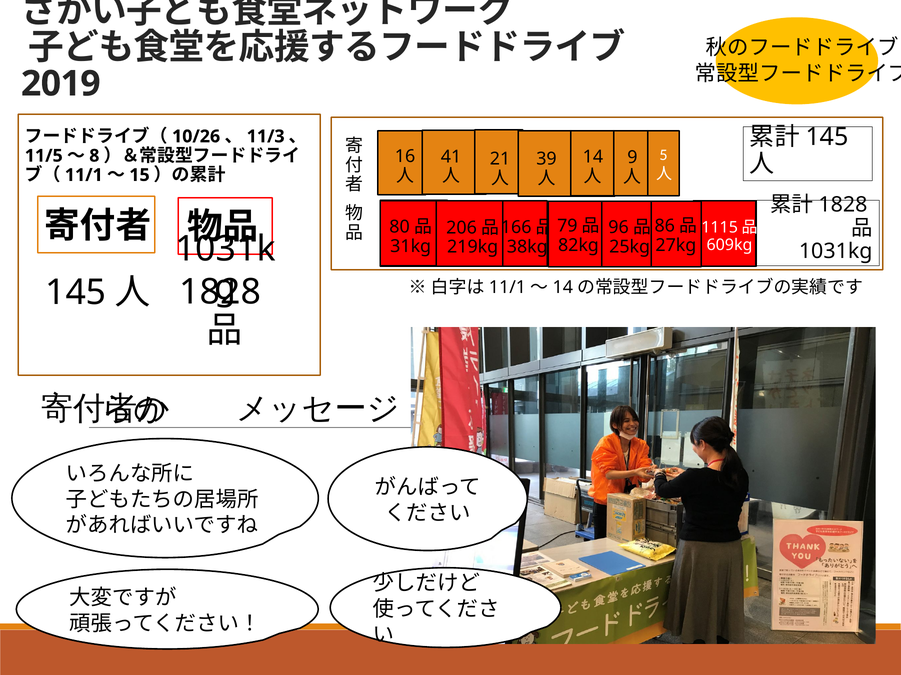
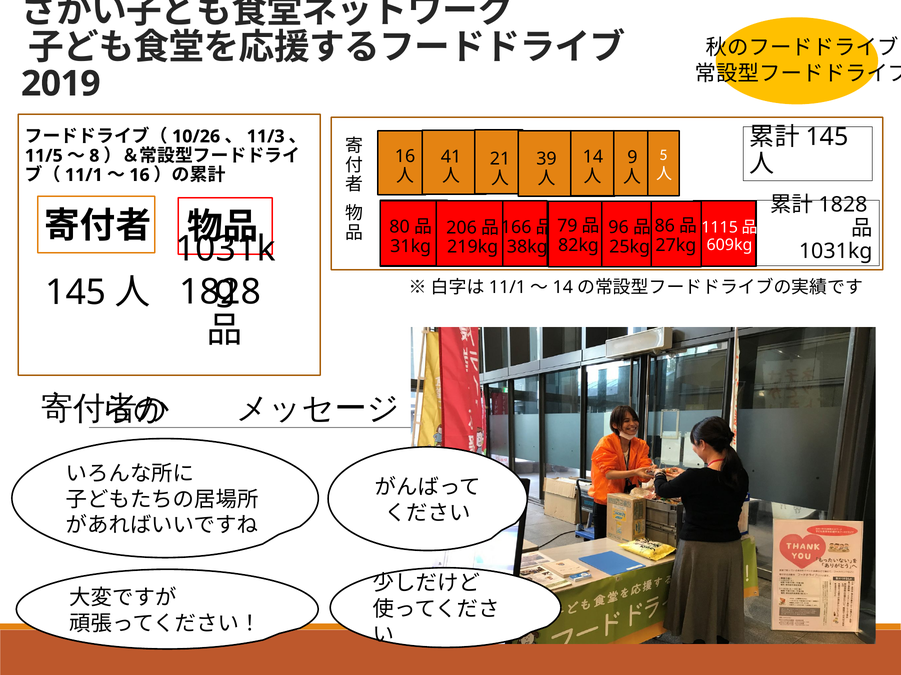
15 at (139, 175): 15 -> 16
